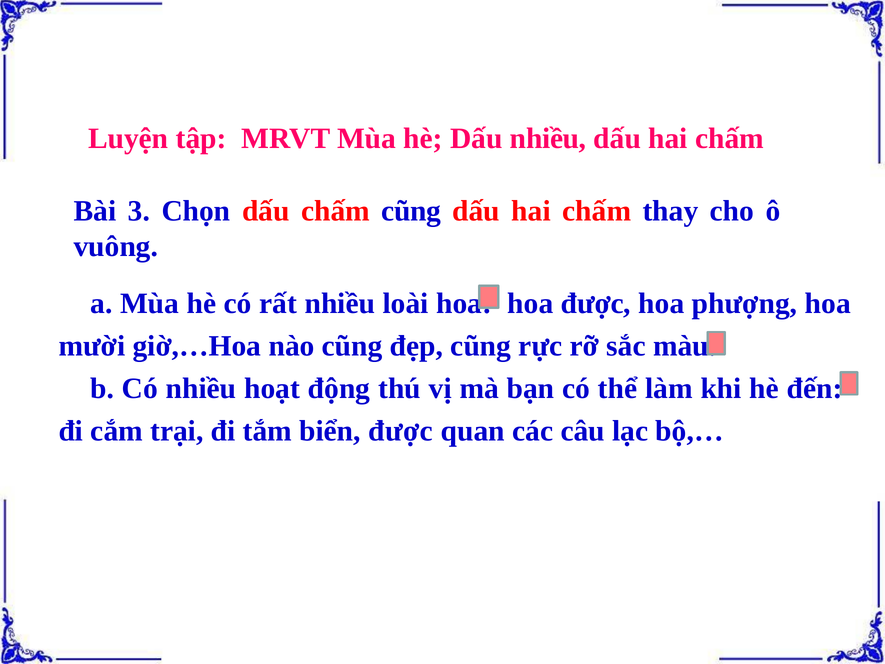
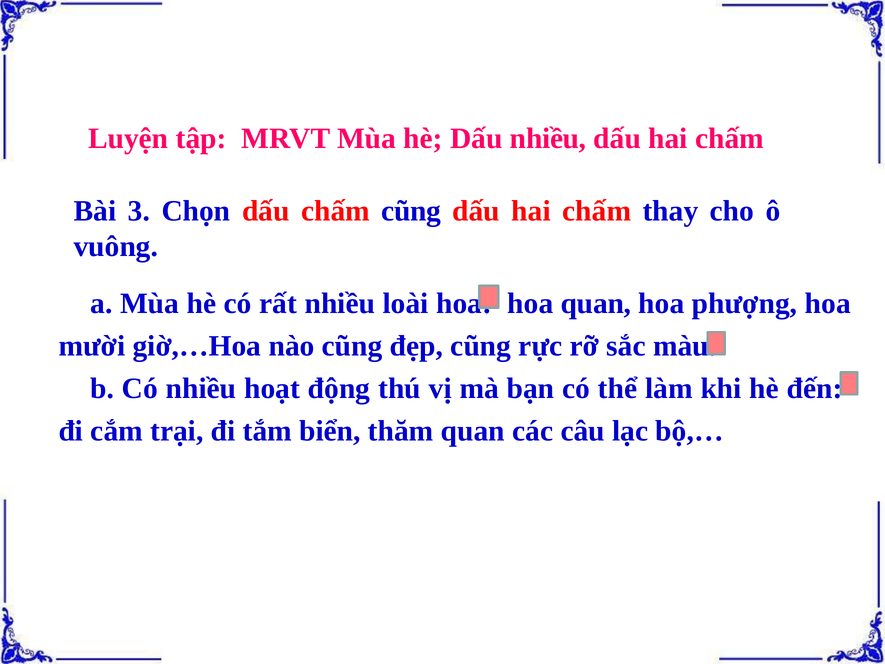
hoa được: được -> quan
biển được: được -> thăm
